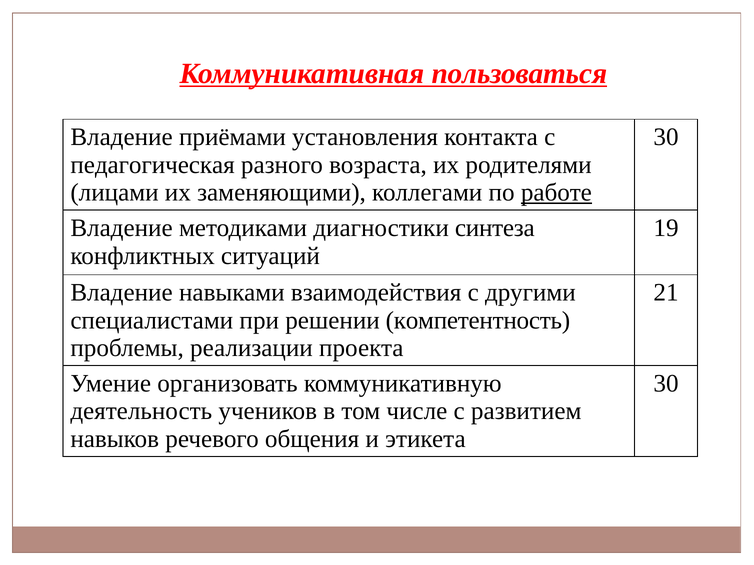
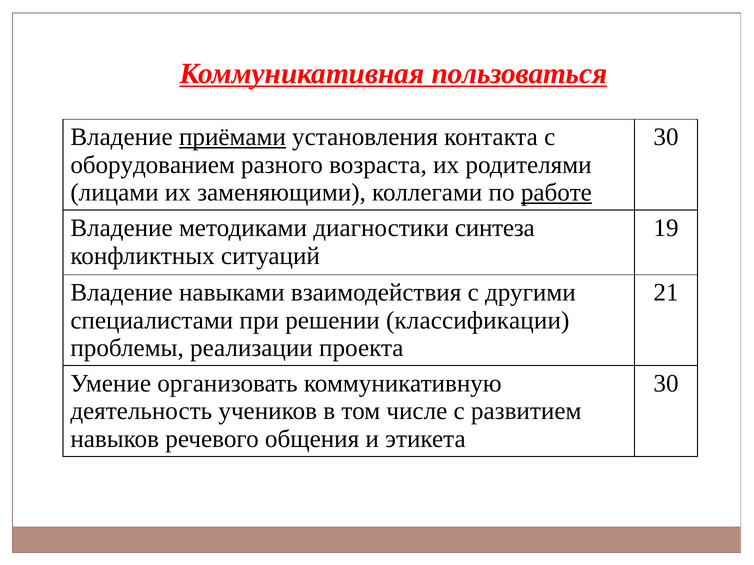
приёмами underline: none -> present
педагогическая: педагогическая -> оборудованием
компетентность: компетентность -> классификации
